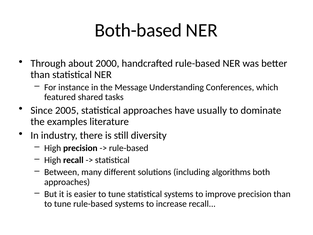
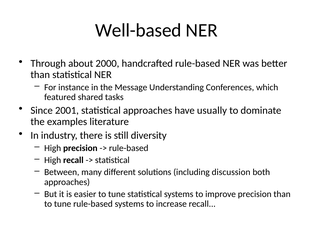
Both-based: Both-based -> Well-based
2005: 2005 -> 2001
algorithms: algorithms -> discussion
